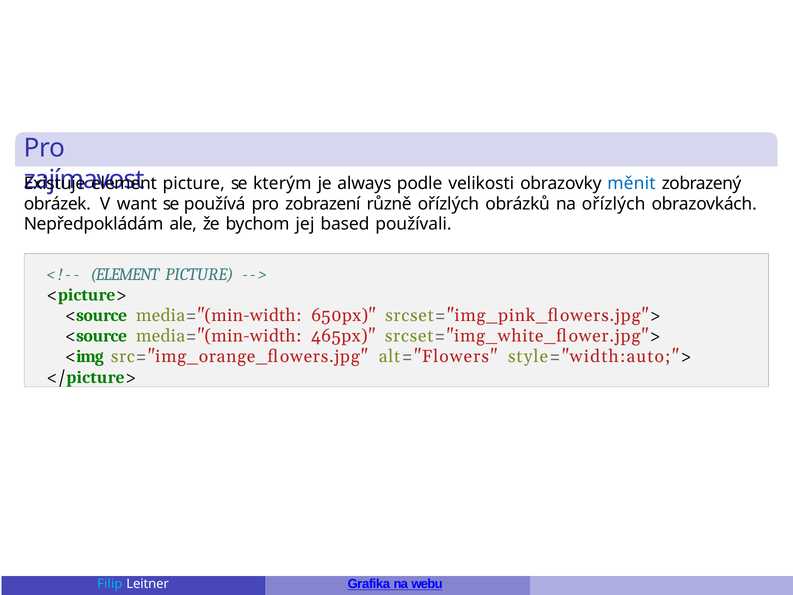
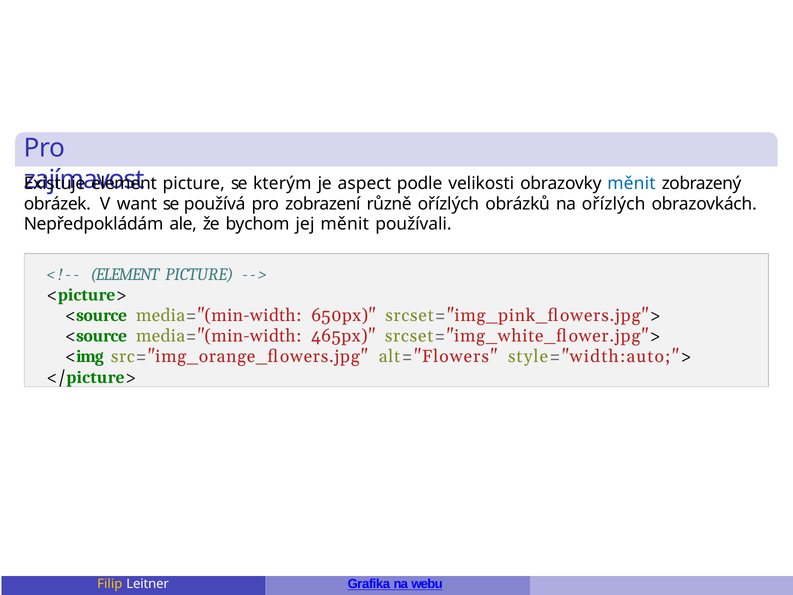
always: always -> aspect
jej based: based -> měnit
Filip colour: light blue -> yellow
